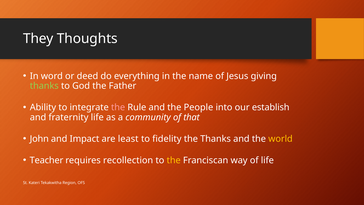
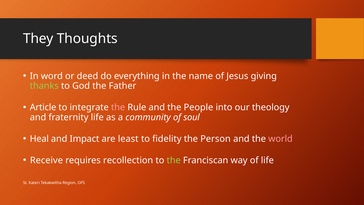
Ability: Ability -> Article
establish: establish -> theology
that: that -> soul
John: John -> Heal
the Thanks: Thanks -> Person
world colour: yellow -> pink
Teacher: Teacher -> Receive
the at (174, 160) colour: yellow -> light green
